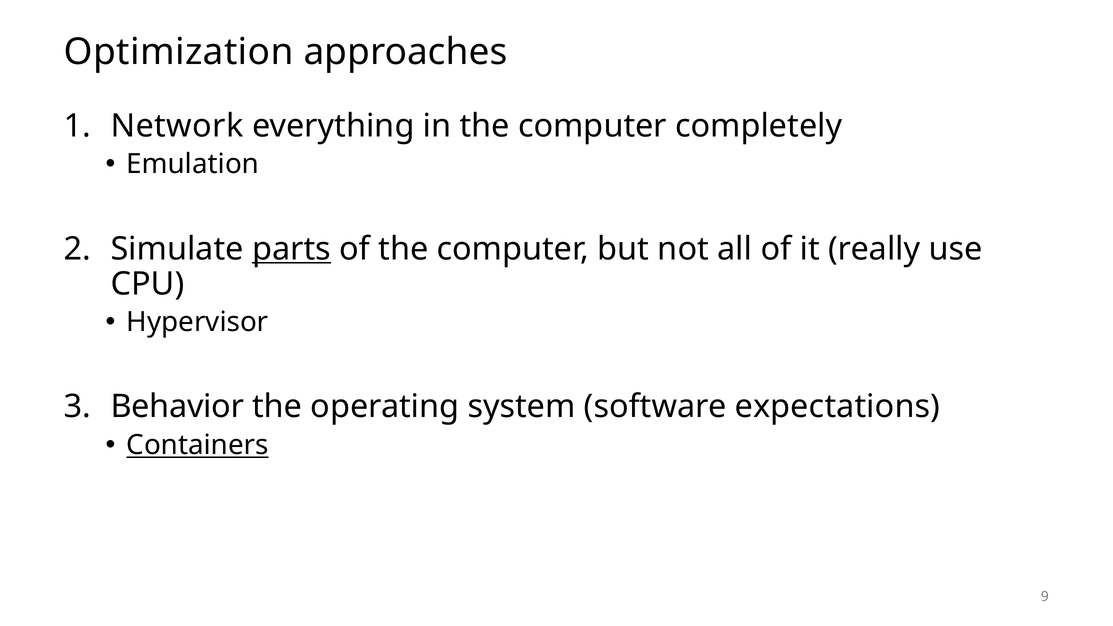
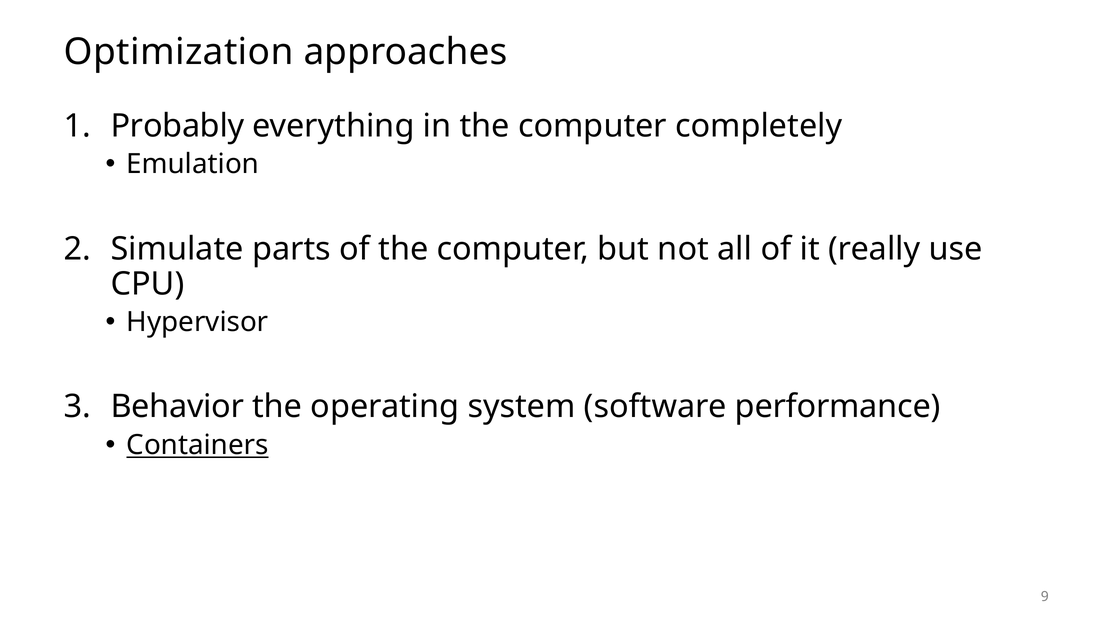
Network: Network -> Probably
parts underline: present -> none
expectations: expectations -> performance
